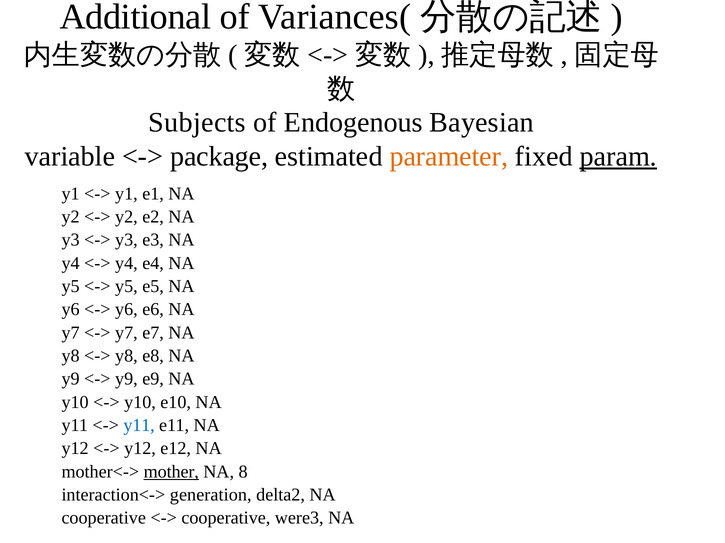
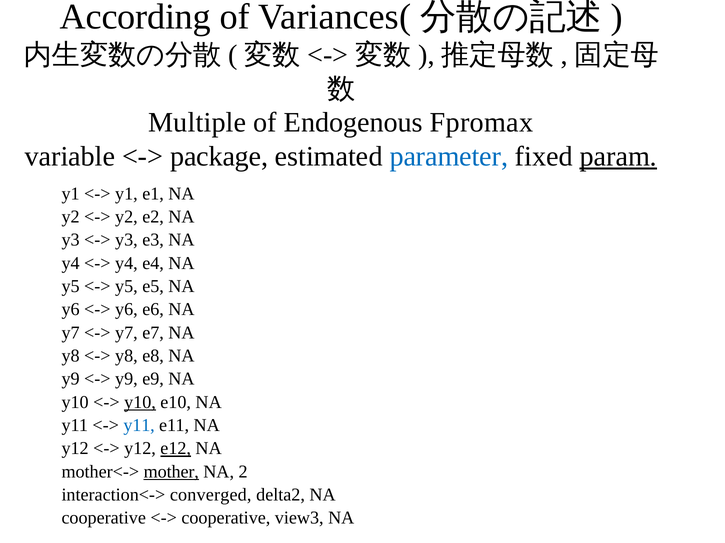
Additional: Additional -> According
Subjects: Subjects -> Multiple
Bayesian: Bayesian -> Fpromax
parameter colour: orange -> blue
y10 at (140, 403) underline: none -> present
e12 underline: none -> present
8: 8 -> 2
generation: generation -> converged
were3: were3 -> view3
